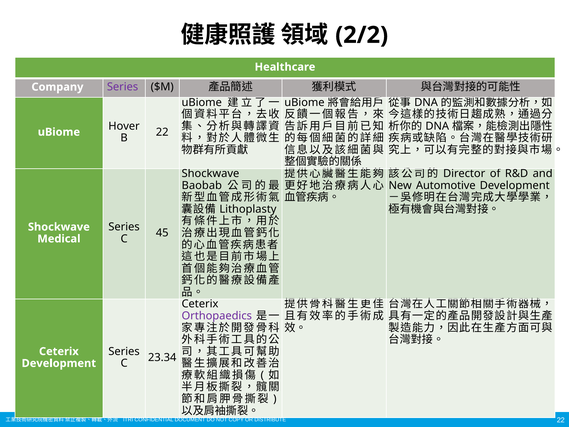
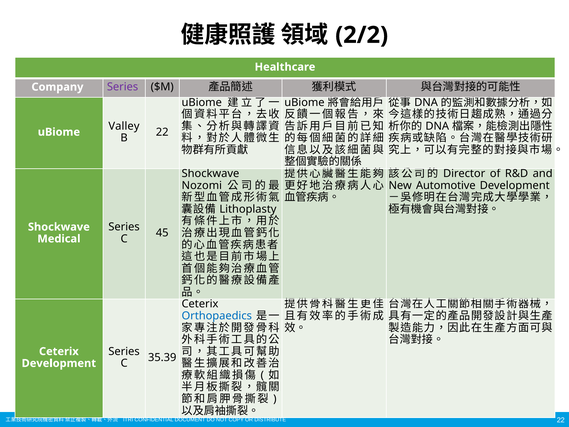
Hover: Hover -> Valley
Baobab: Baobab -> Nozomi
Orthopaedics colour: purple -> blue
23.34: 23.34 -> 35.39
